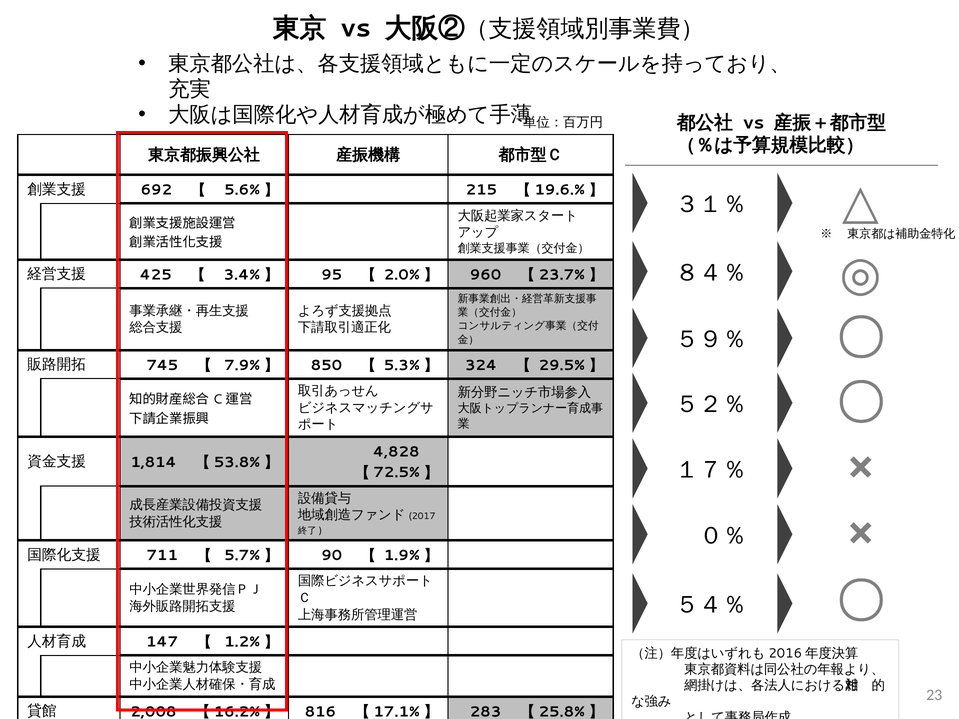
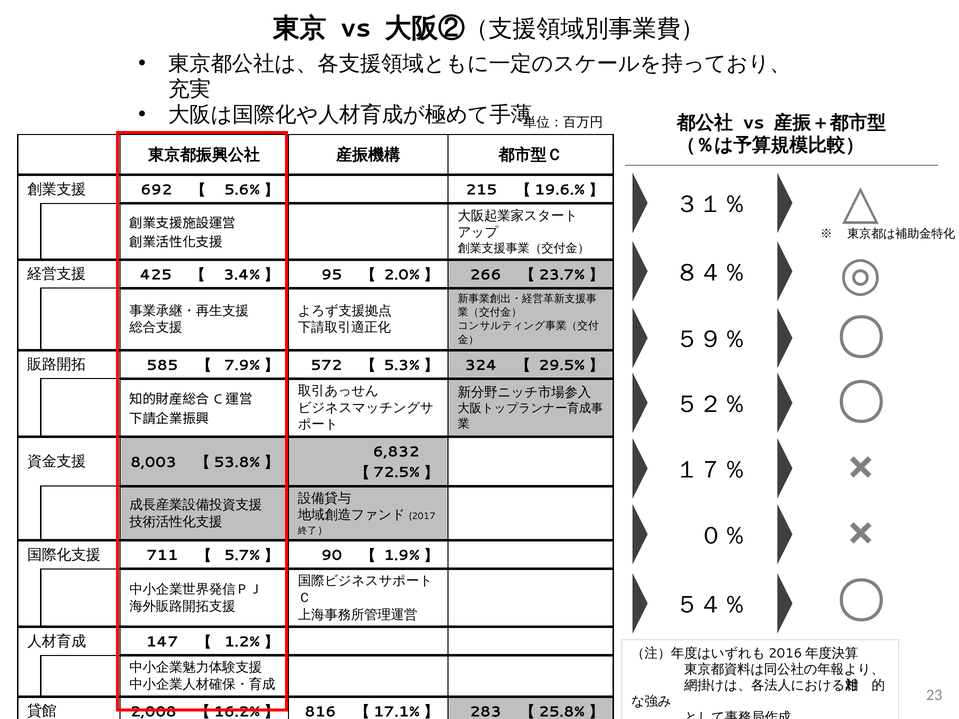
960: 960 -> 266
745: 745 -> 585
850: 850 -> 572
4,828: 4,828 -> 6,832
1,814: 1,814 -> 8,003
